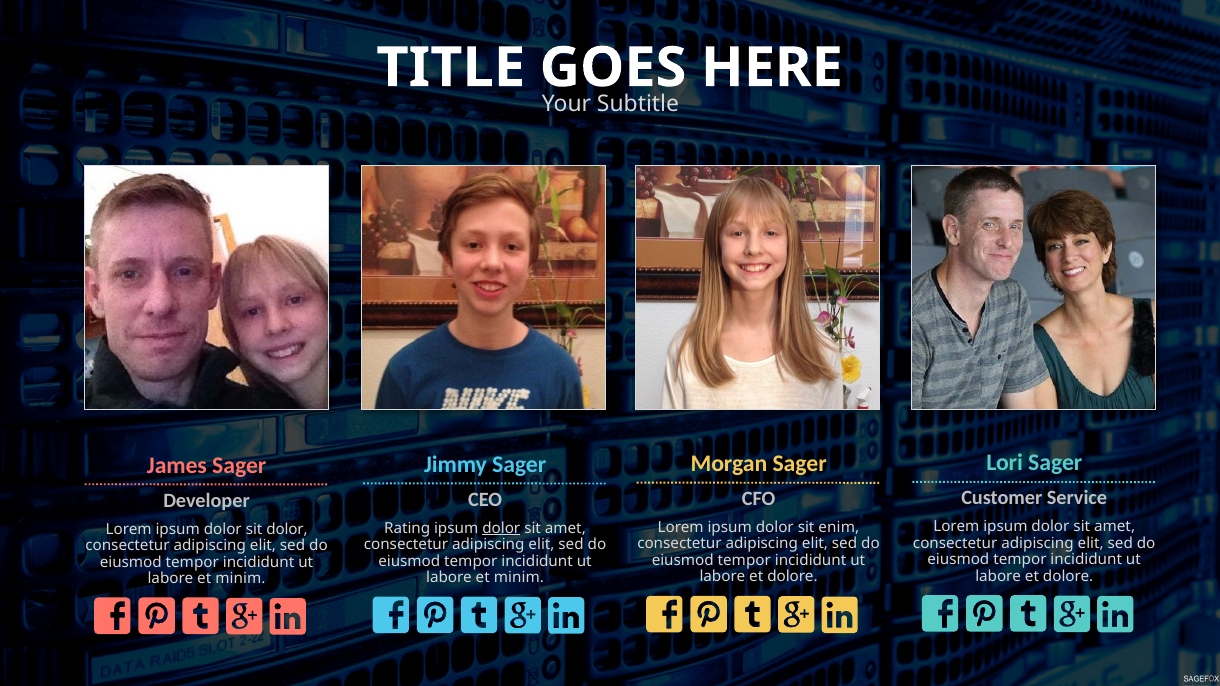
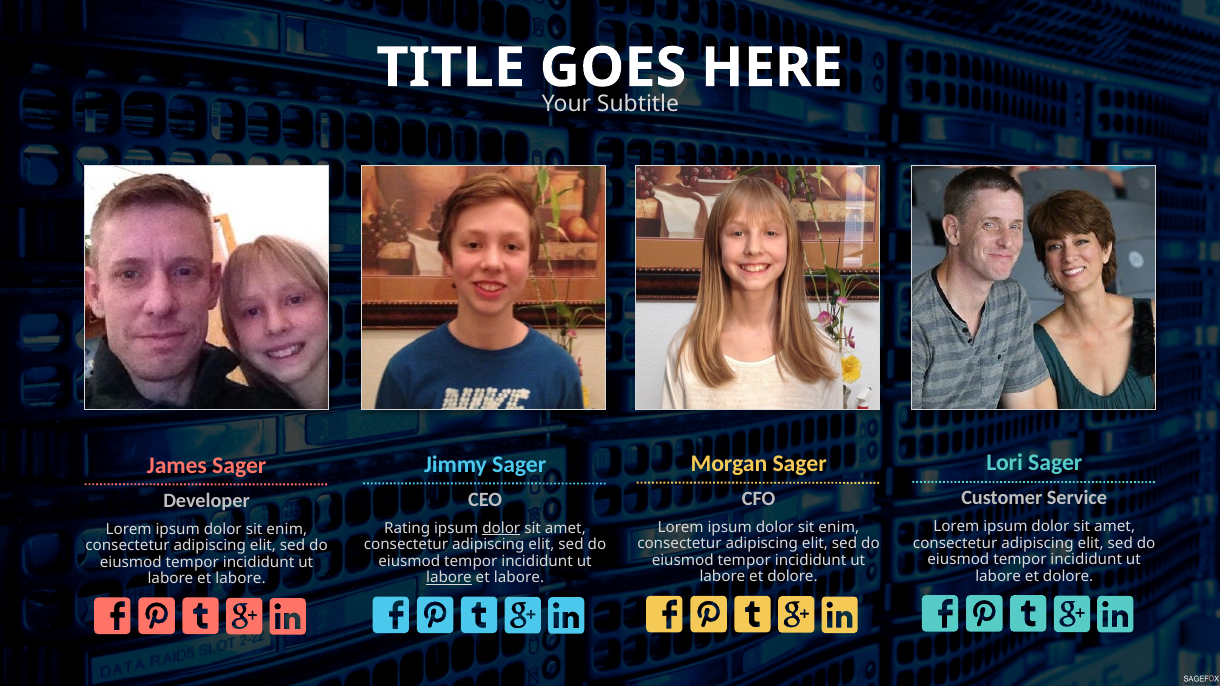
dolor at (287, 529): dolor -> enim
labore at (449, 578) underline: none -> present
minim at (519, 578): minim -> labore
minim at (240, 579): minim -> labore
